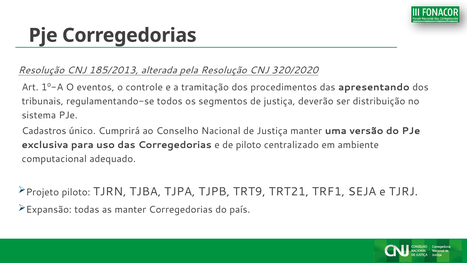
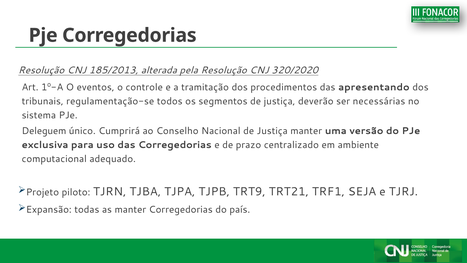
regulamentando-se: regulamentando-se -> regulamentação-se
distribuição: distribuição -> necessárias
Cadastros: Cadastros -> Deleguem
de piloto: piloto -> prazo
